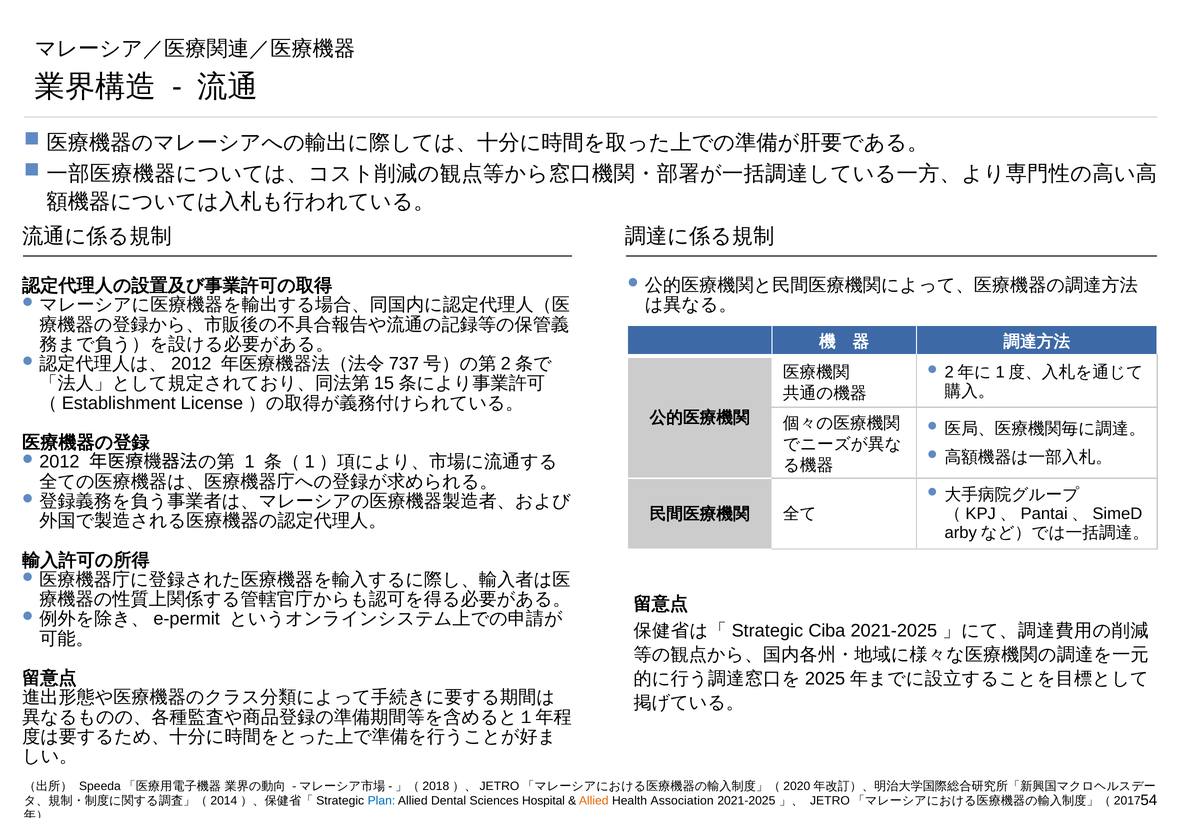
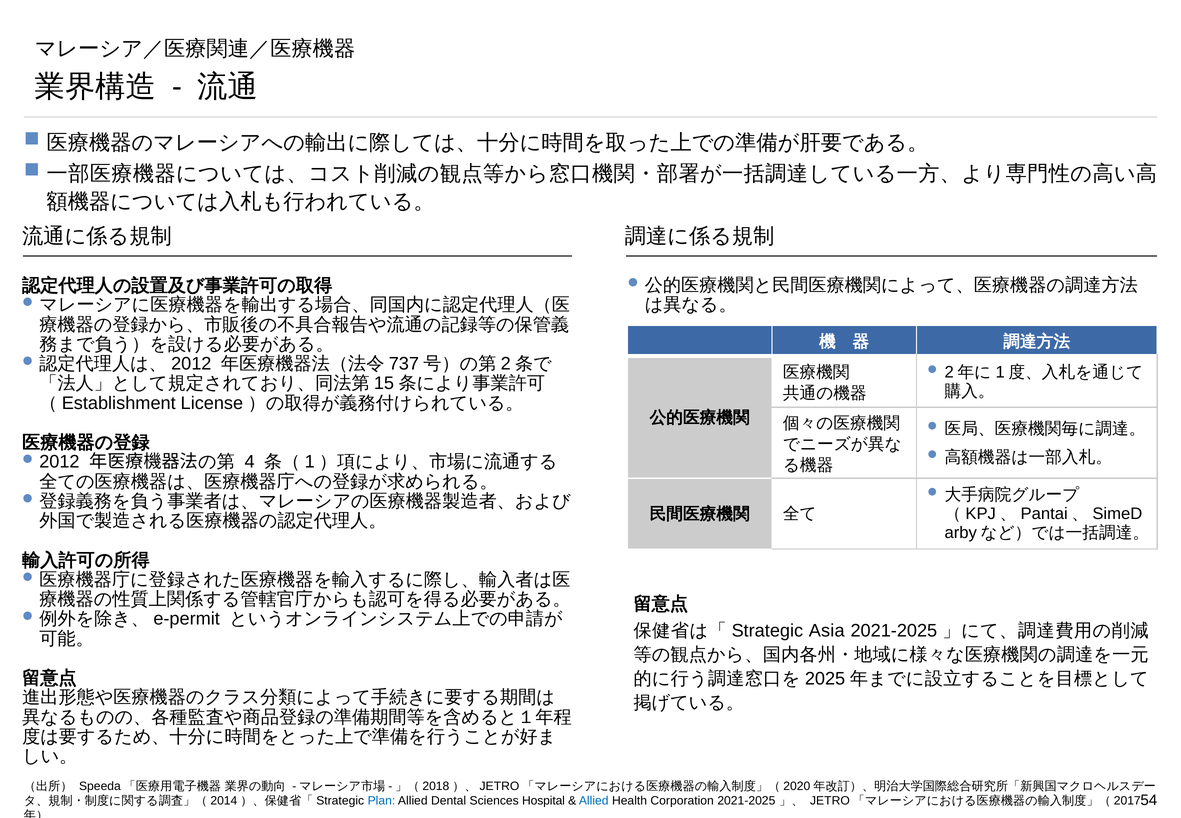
1: 1 -> 4
Ciba: Ciba -> Asia
Allied at (594, 801) colour: orange -> blue
Association: Association -> Corporation
